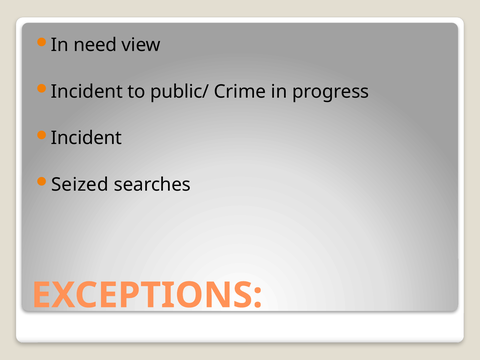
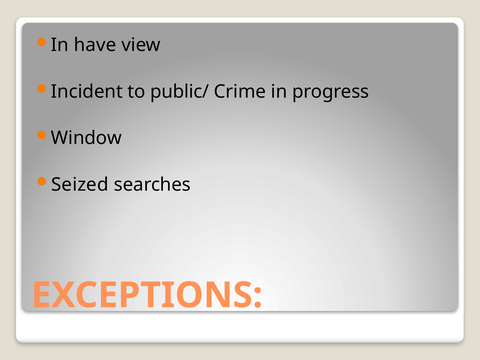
need: need -> have
Incident at (86, 138): Incident -> Window
